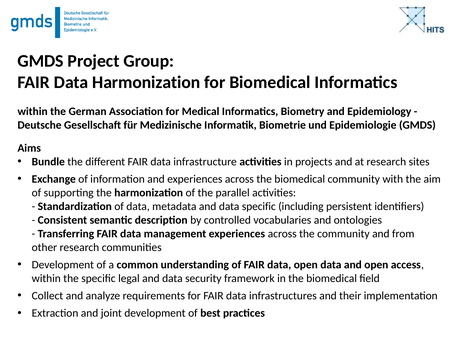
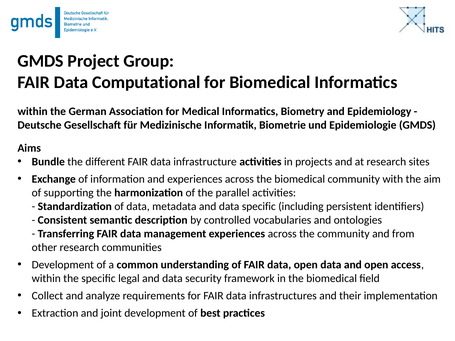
Data Harmonization: Harmonization -> Computational
